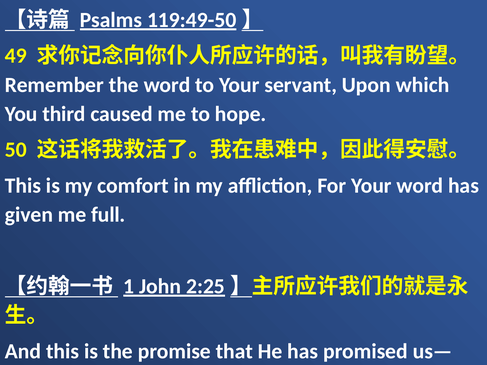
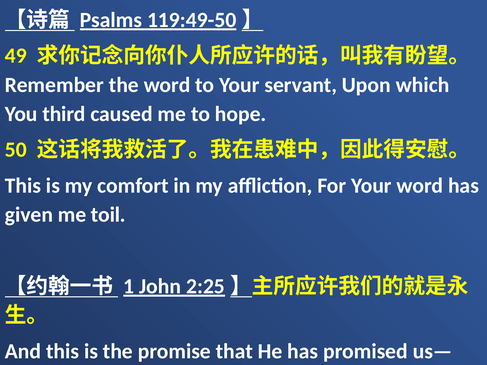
full: full -> toil
